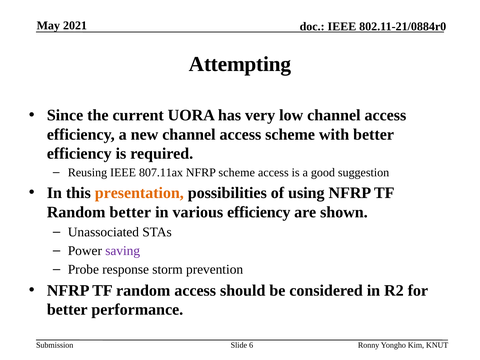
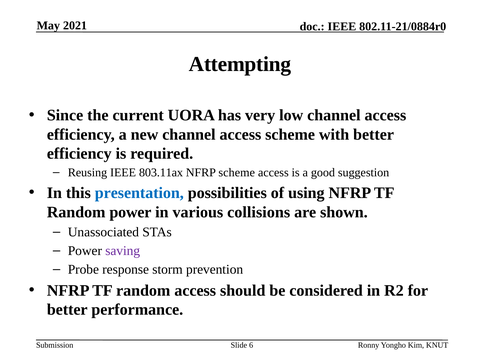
807.11ax: 807.11ax -> 803.11ax
presentation colour: orange -> blue
Random better: better -> power
various efficiency: efficiency -> collisions
